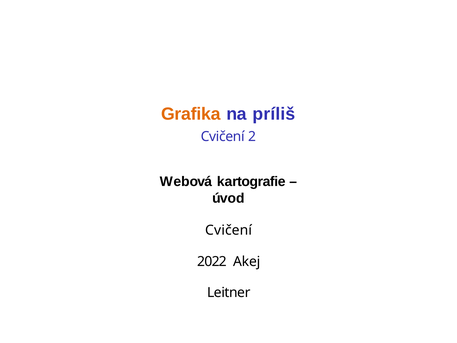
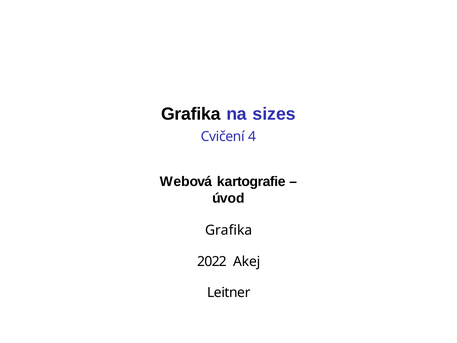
Grafika at (191, 114) colour: orange -> black
príliš: príliš -> sizes
2: 2 -> 4
Cvičení at (229, 230): Cvičení -> Grafika
